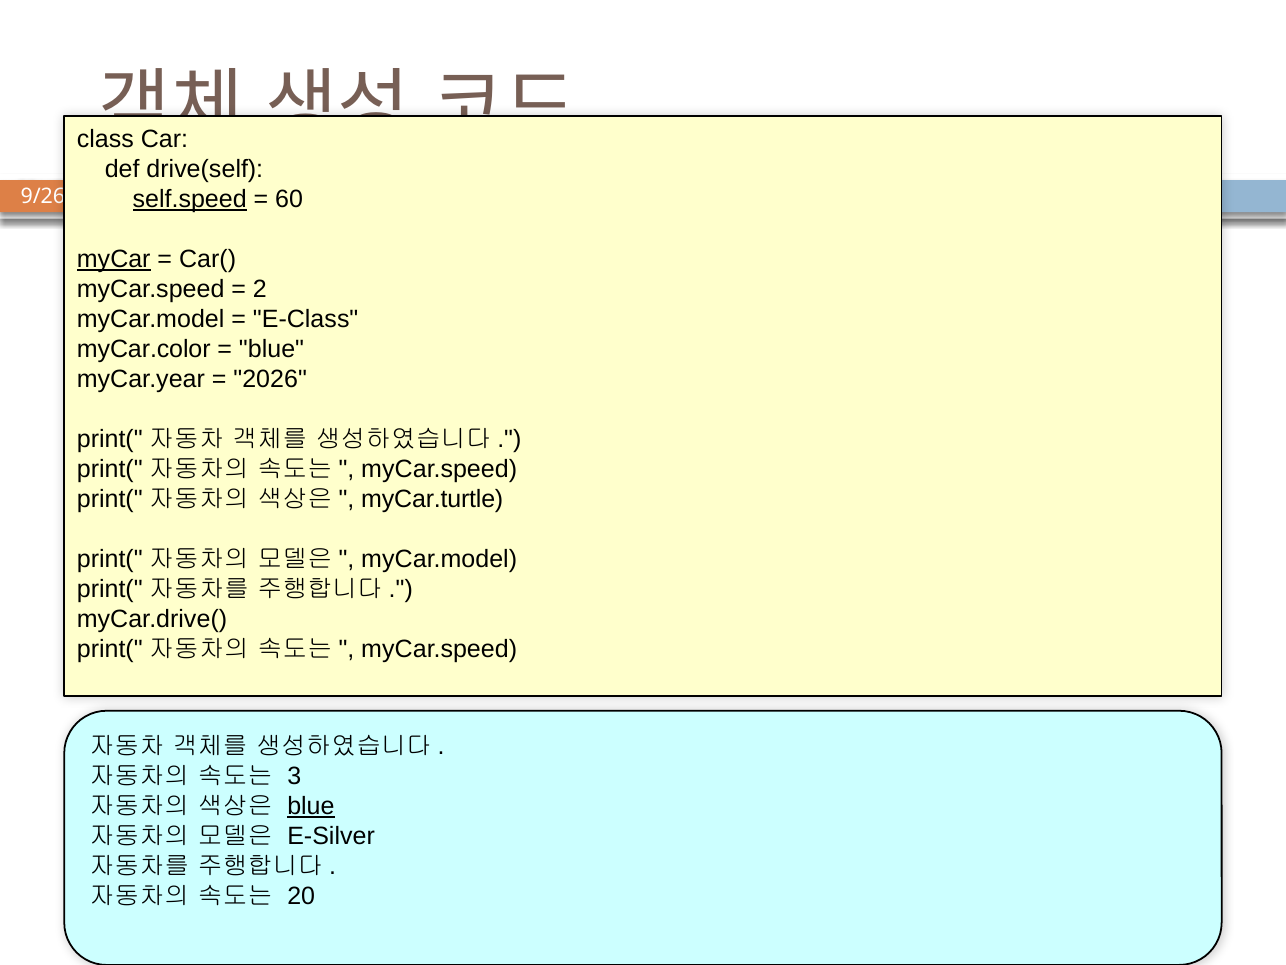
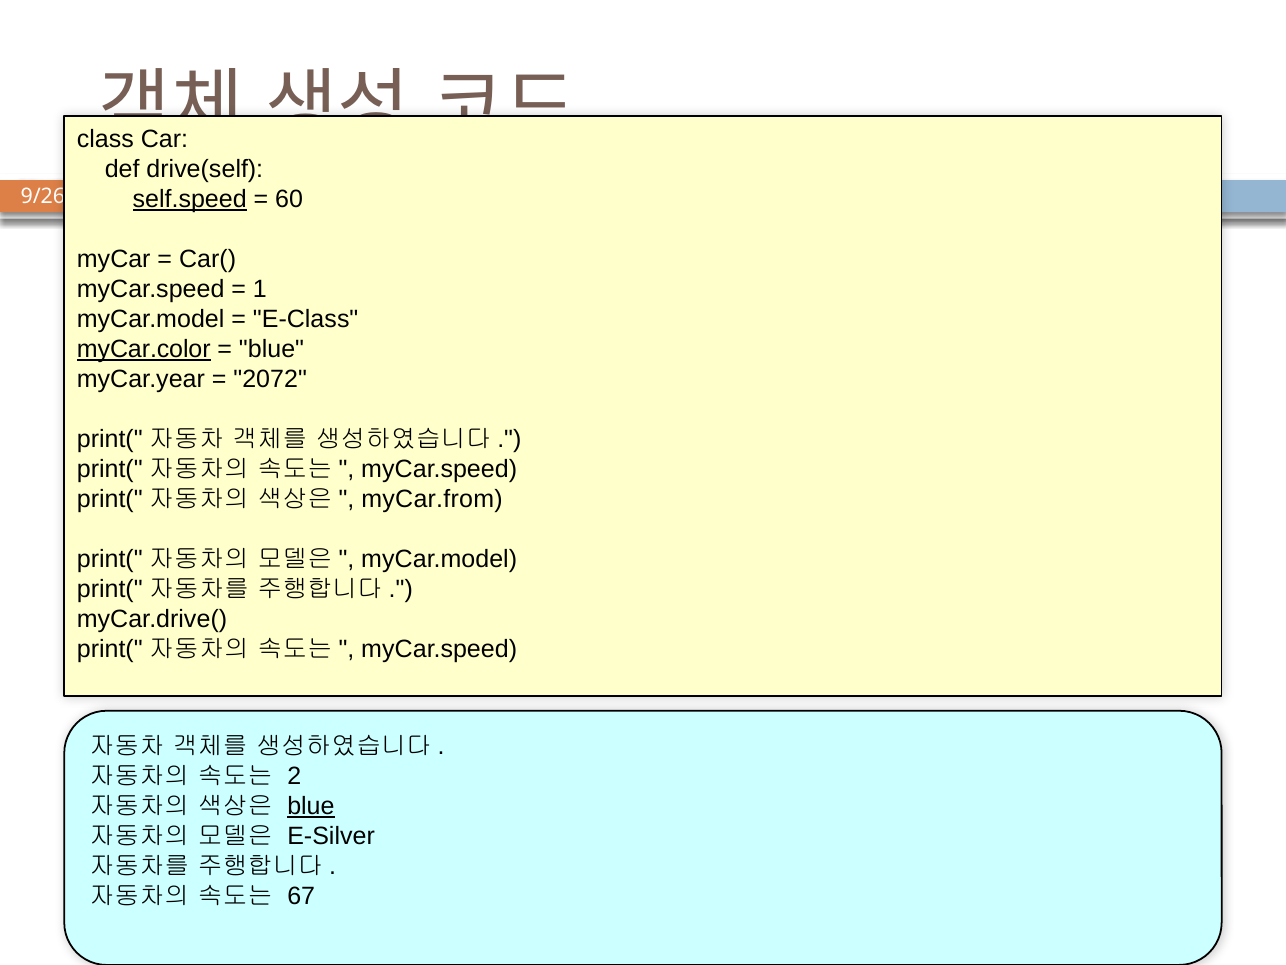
myCar underline: present -> none
2: 2 -> 1
myCar.color underline: none -> present
2026: 2026 -> 2072
myCar.turtle: myCar.turtle -> myCar.from
3: 3 -> 2
20: 20 -> 67
